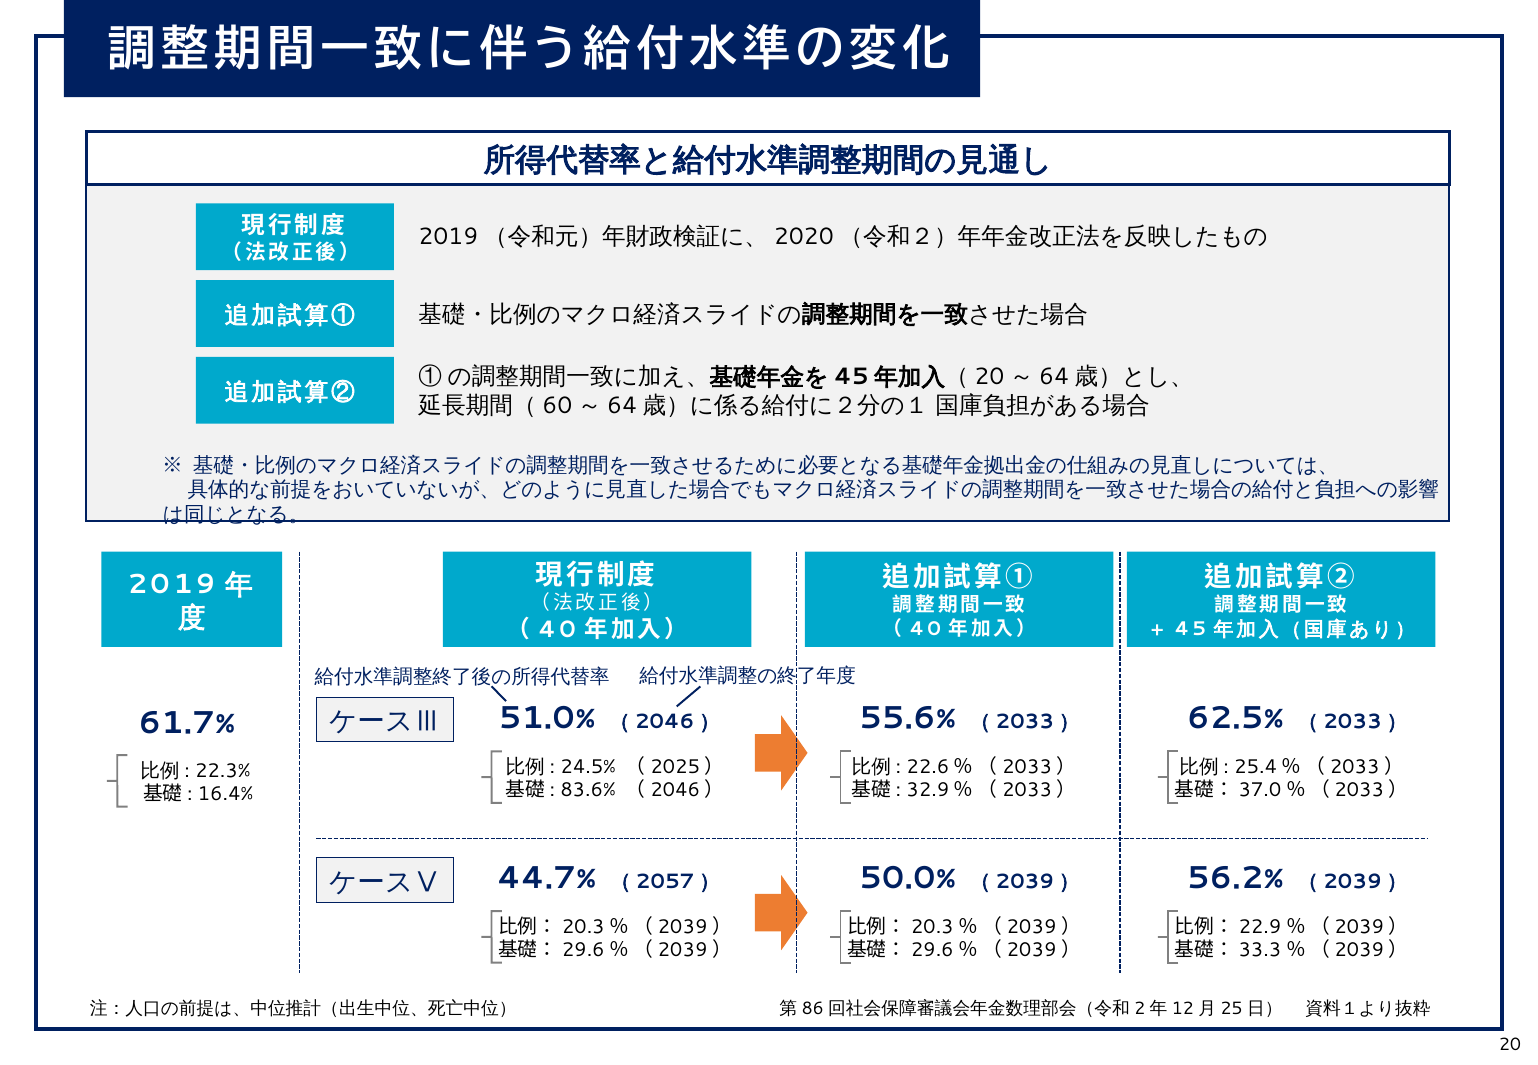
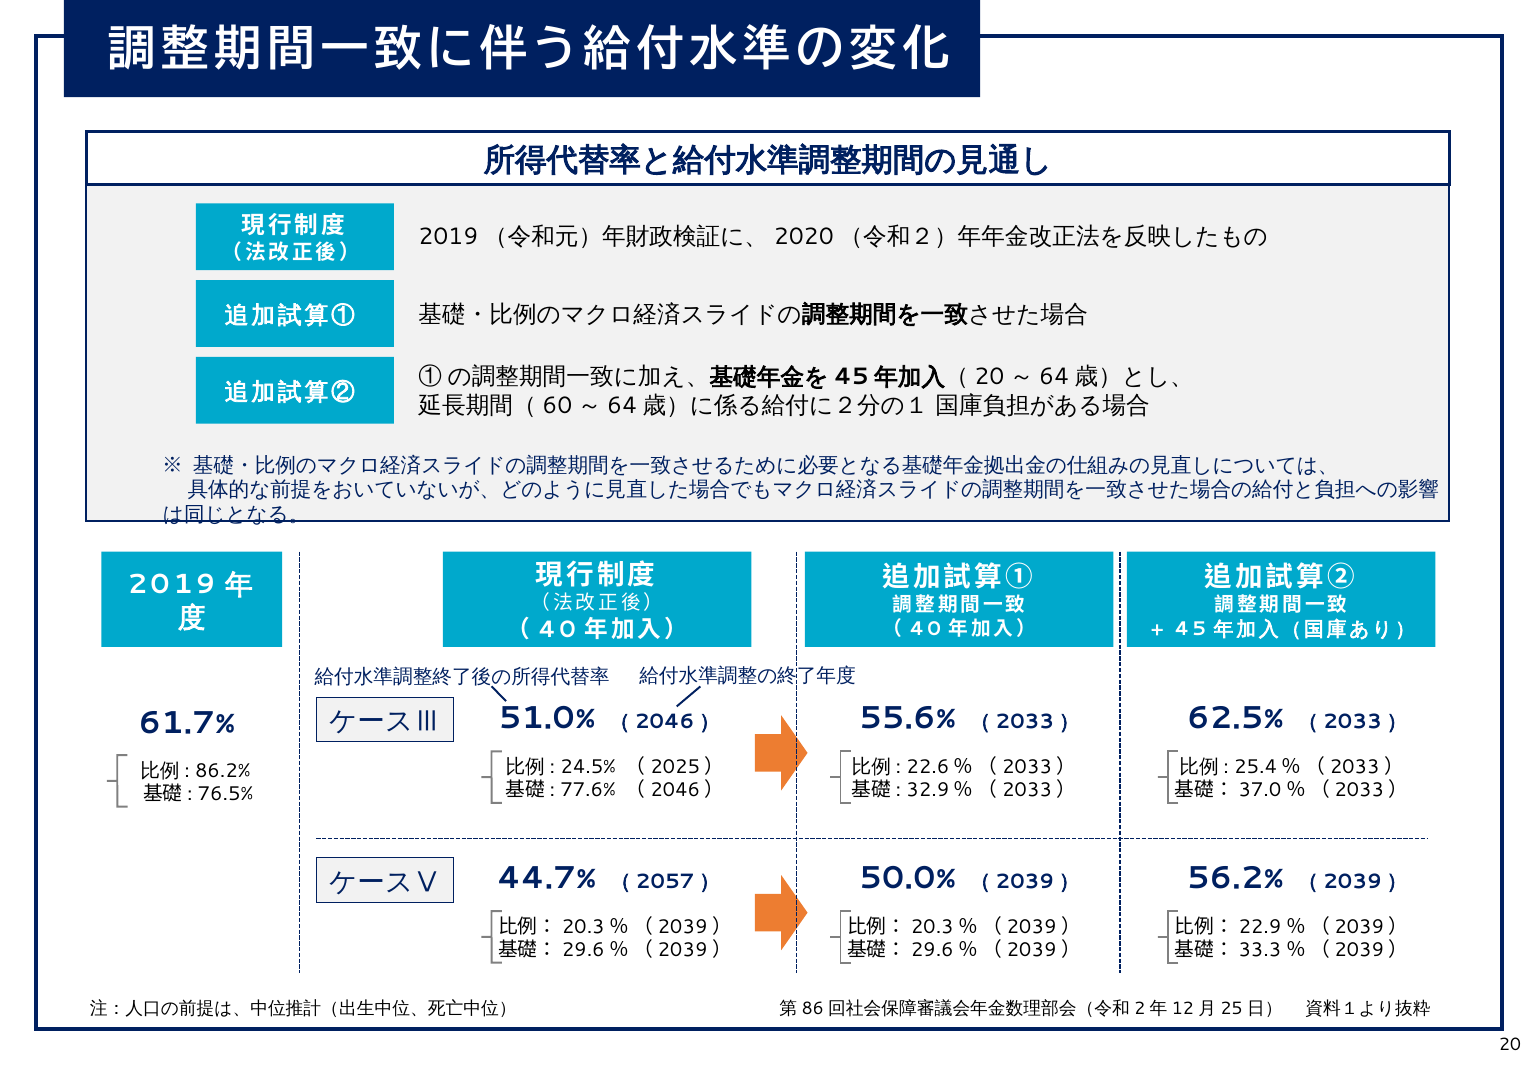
22.3%: 22.3% -> 86.2%
83.6%: 83.6% -> 77.6%
16.4%: 16.4% -> 76.5%
